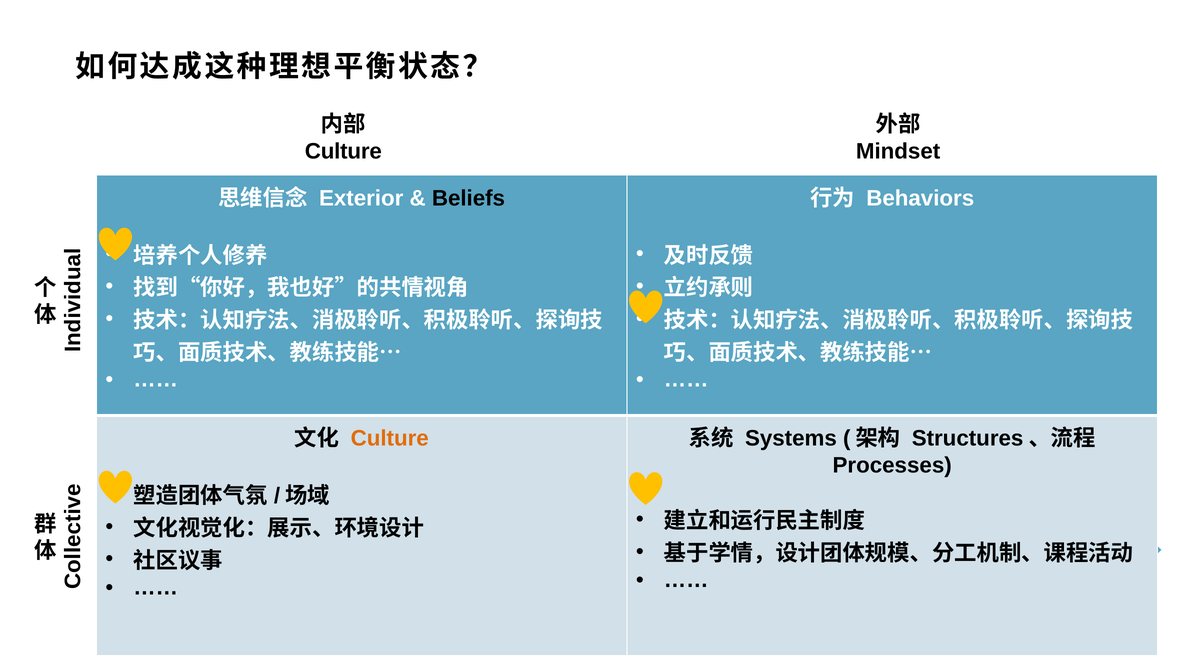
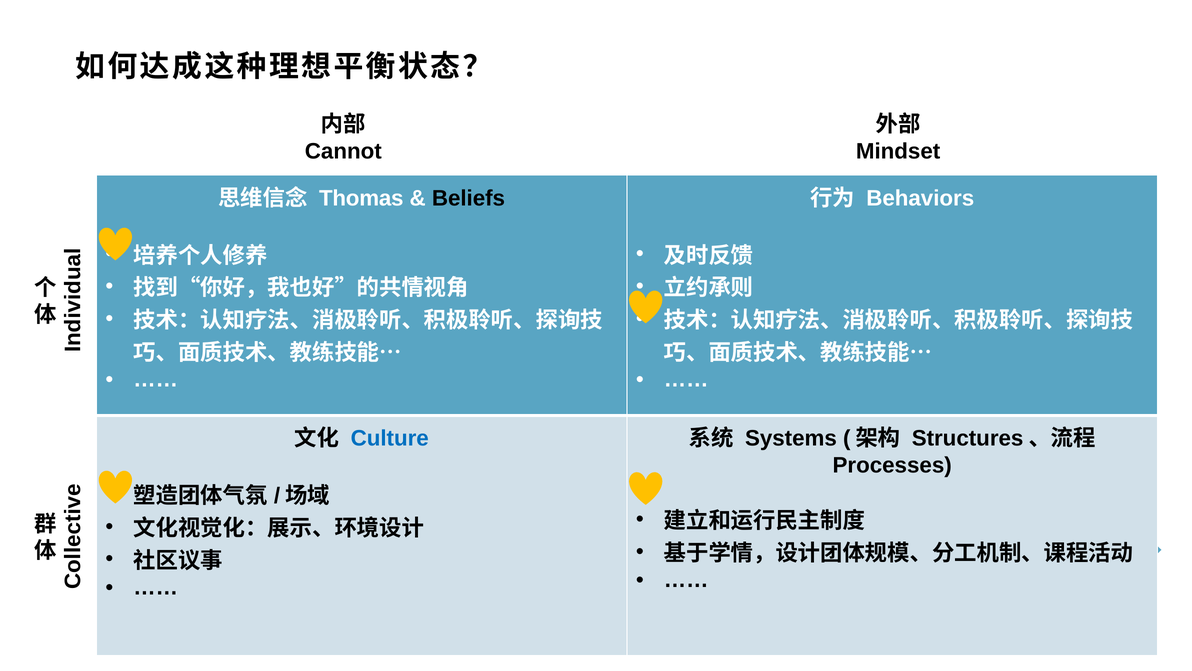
Culture at (343, 151): Culture -> Cannot
Exterior: Exterior -> Thomas
Culture at (390, 438) colour: orange -> blue
